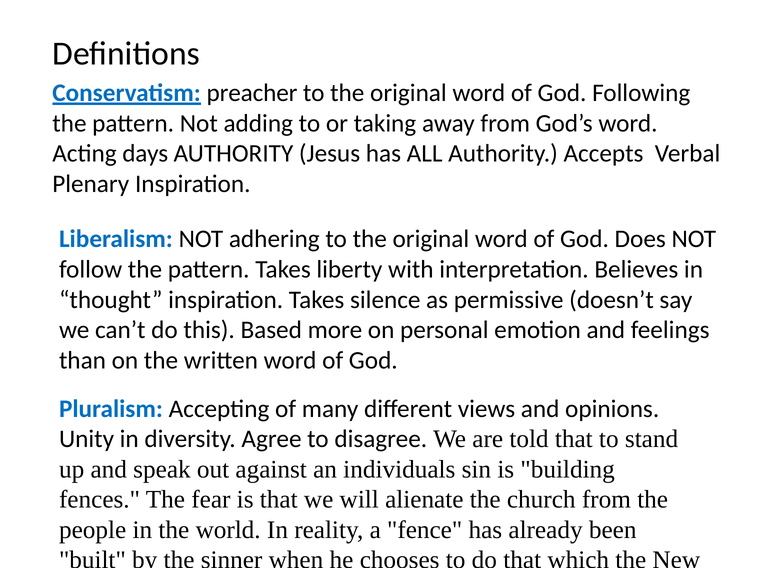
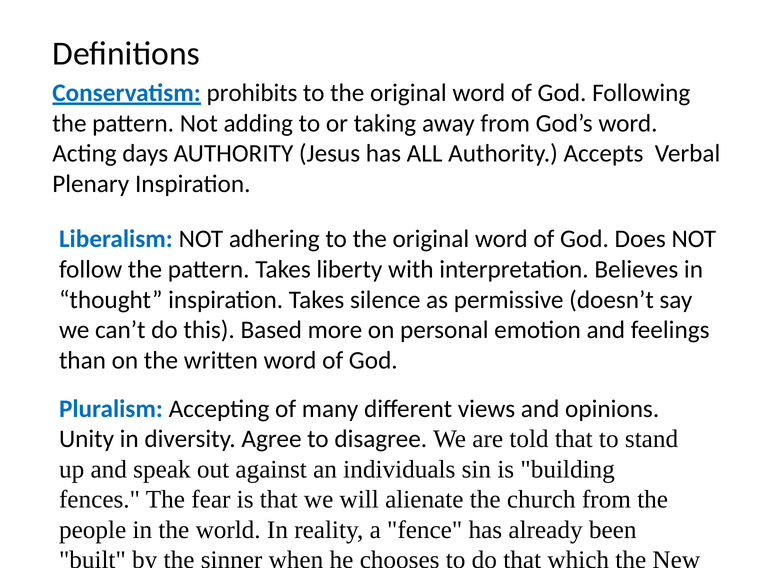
Conservatism preacher: preacher -> prohibits
